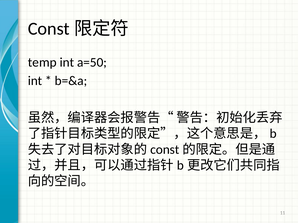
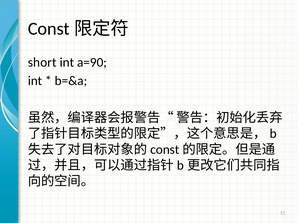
temp: temp -> short
a=50: a=50 -> a=90
